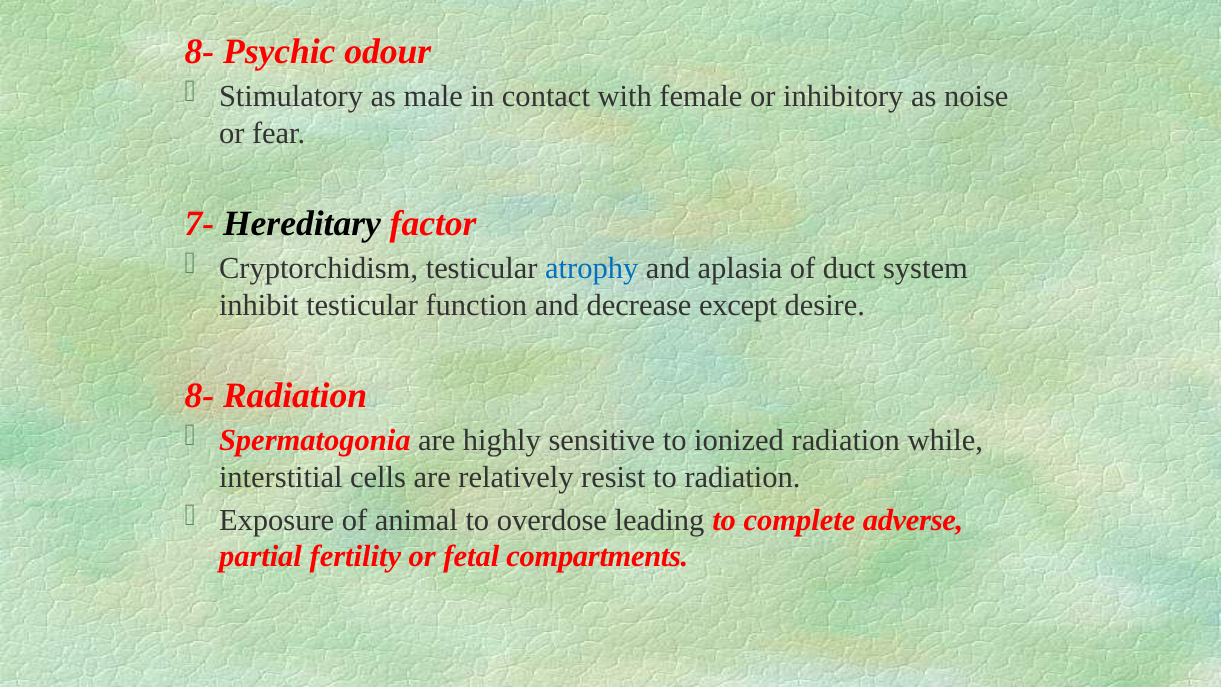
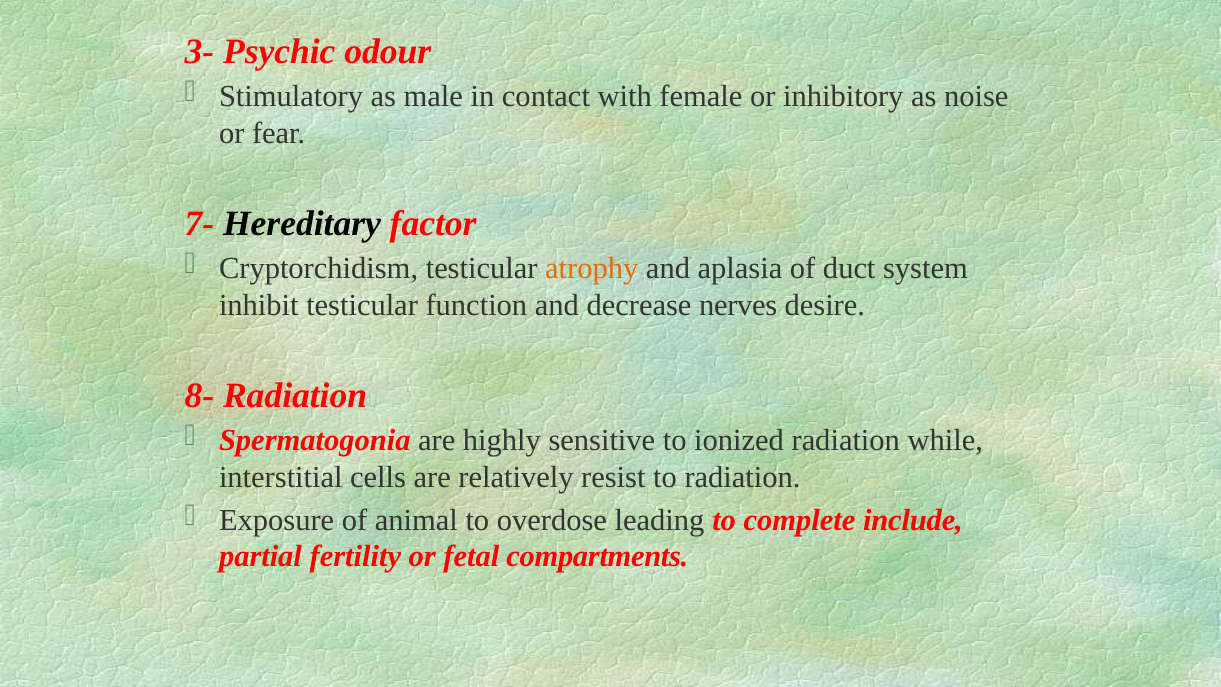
8- at (199, 51): 8- -> 3-
atrophy colour: blue -> orange
except: except -> nerves
adverse: adverse -> include
